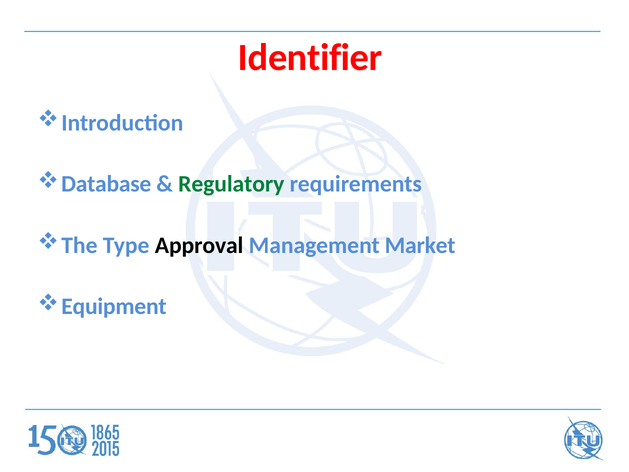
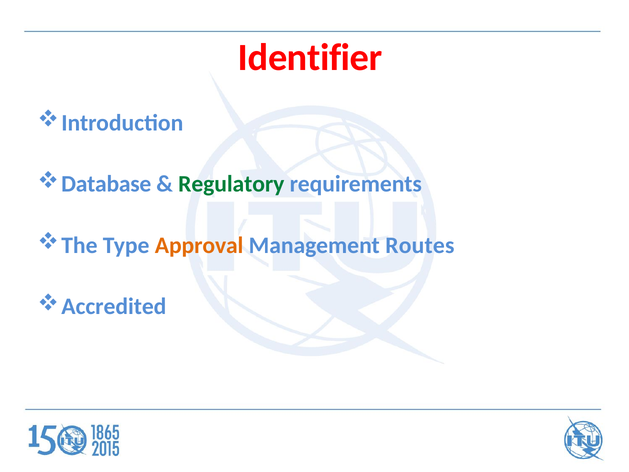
Approval colour: black -> orange
Market: Market -> Routes
Equipment: Equipment -> Accredited
